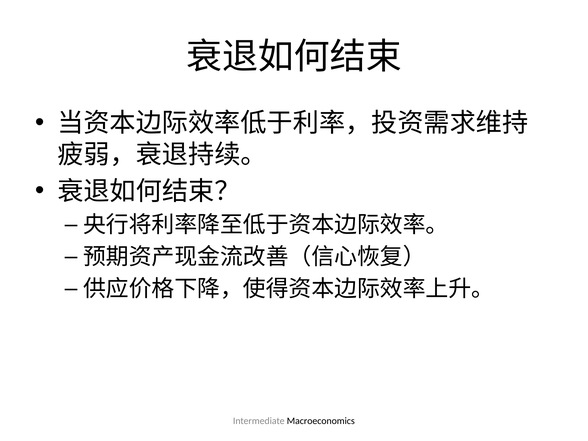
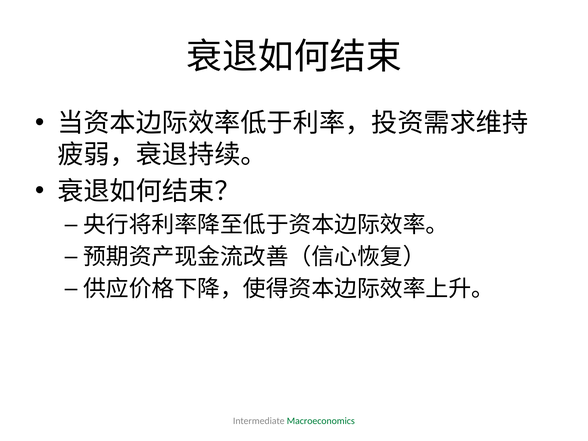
Macroeconomics colour: black -> green
